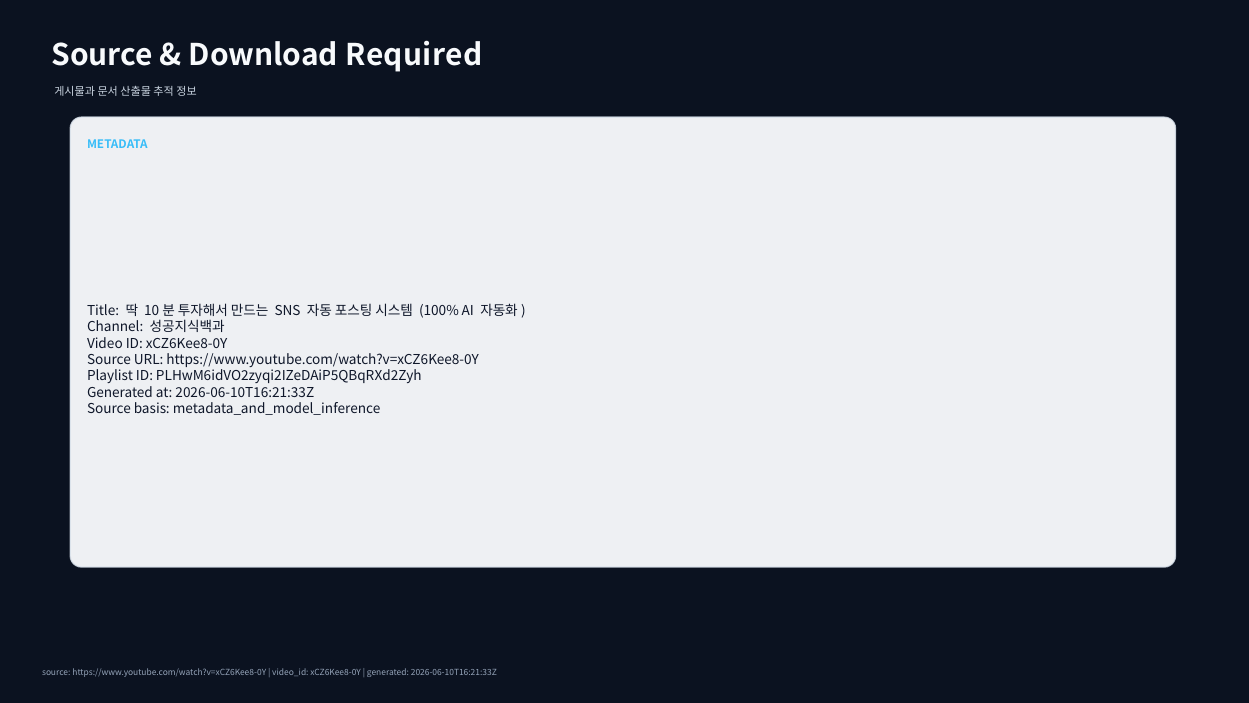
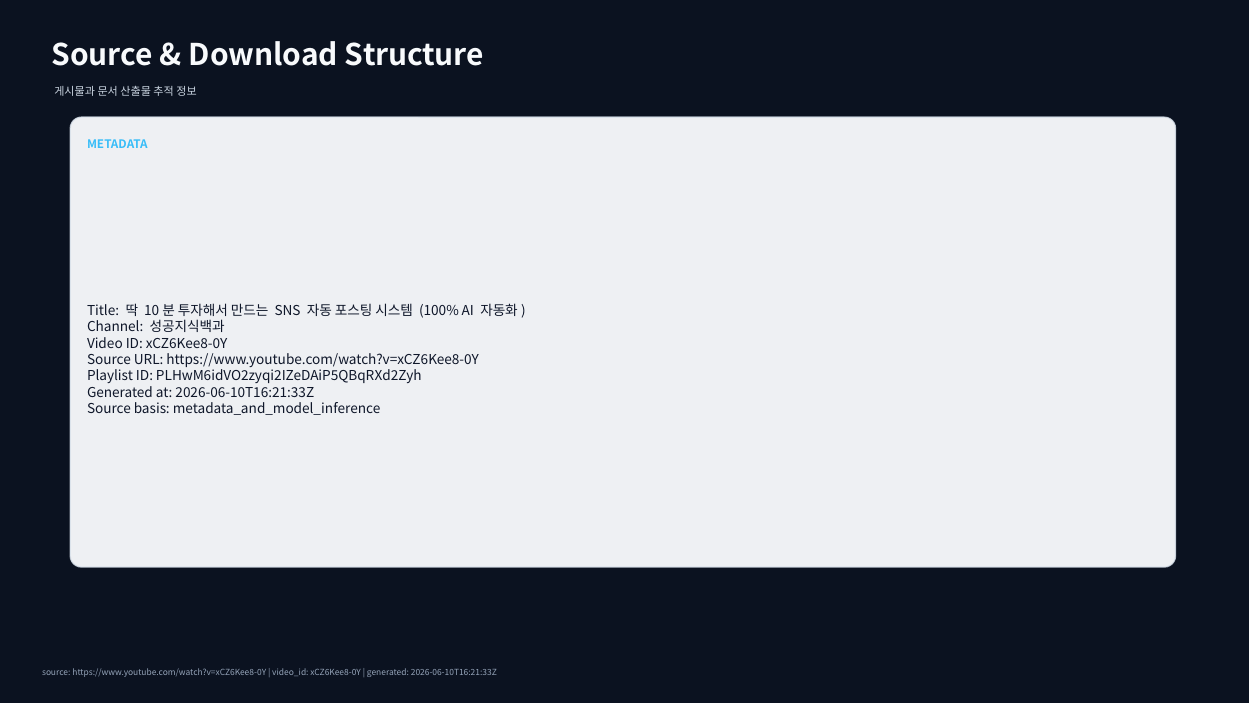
Required: Required -> Structure
